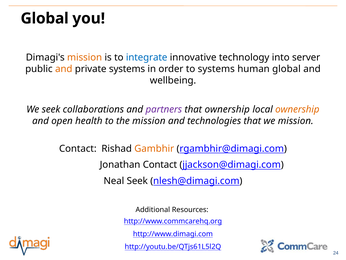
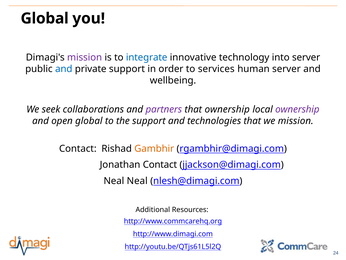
mission at (85, 57) colour: orange -> purple
and at (64, 69) colour: orange -> blue
private systems: systems -> support
to systems: systems -> services
human global: global -> server
ownership at (297, 109) colour: orange -> purple
open health: health -> global
the mission: mission -> support
Neal Seek: Seek -> Neal
